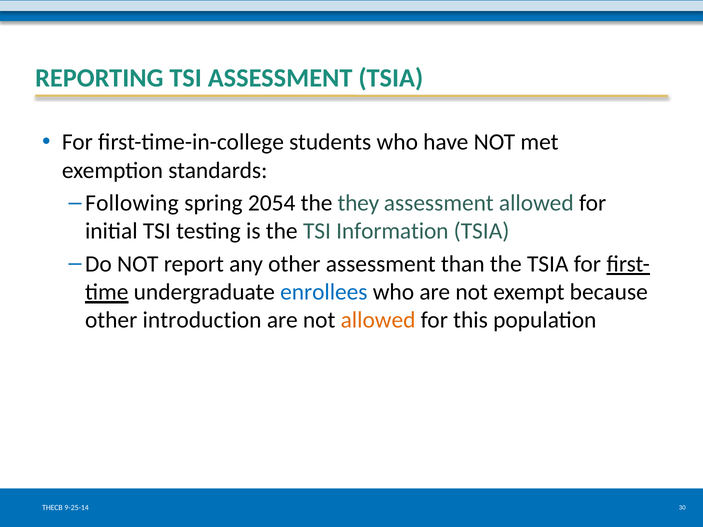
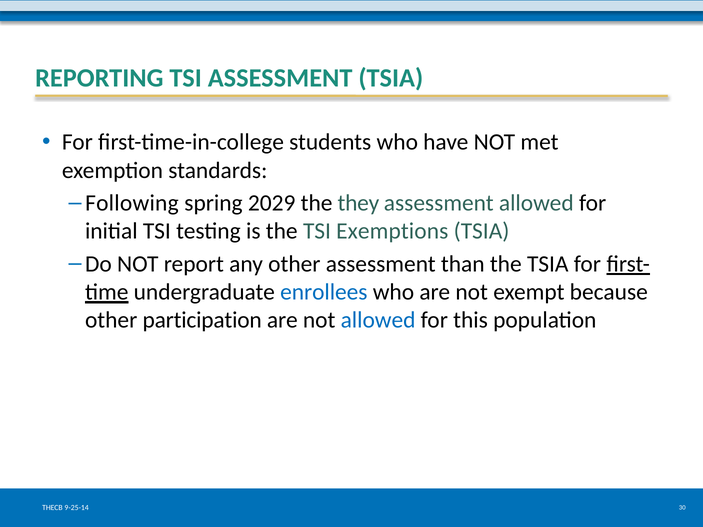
2054: 2054 -> 2029
Information: Information -> Exemptions
introduction: introduction -> participation
allowed at (378, 320) colour: orange -> blue
